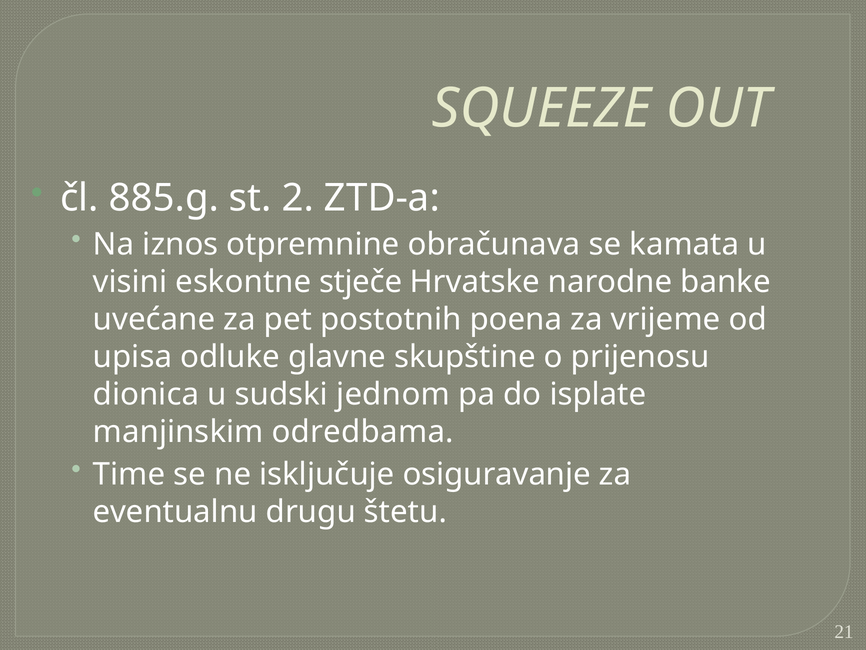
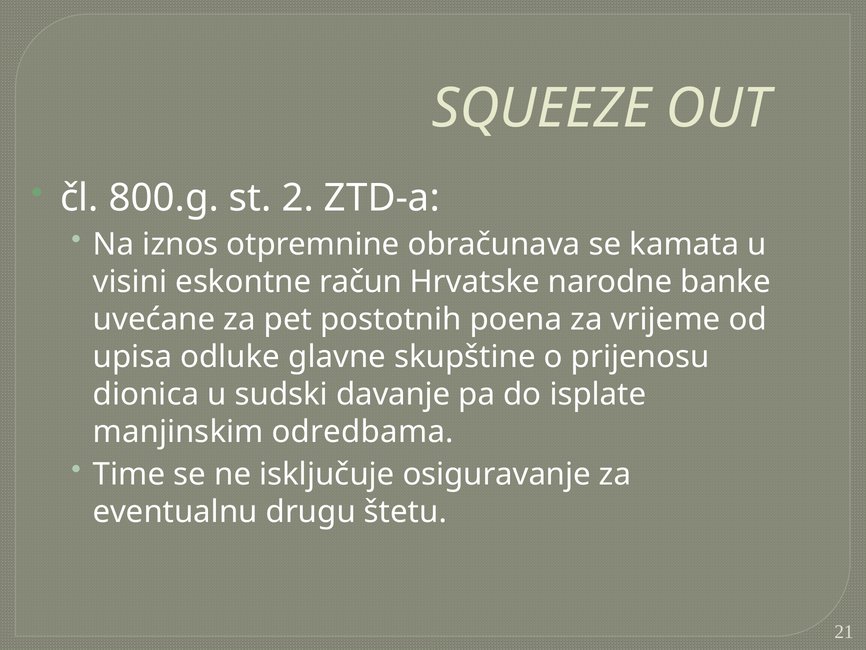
885.g: 885.g -> 800.g
stječe: stječe -> račun
jednom: jednom -> davanje
